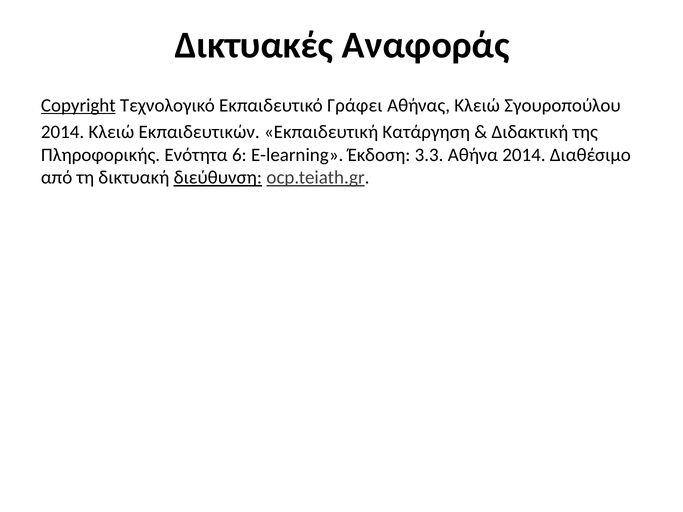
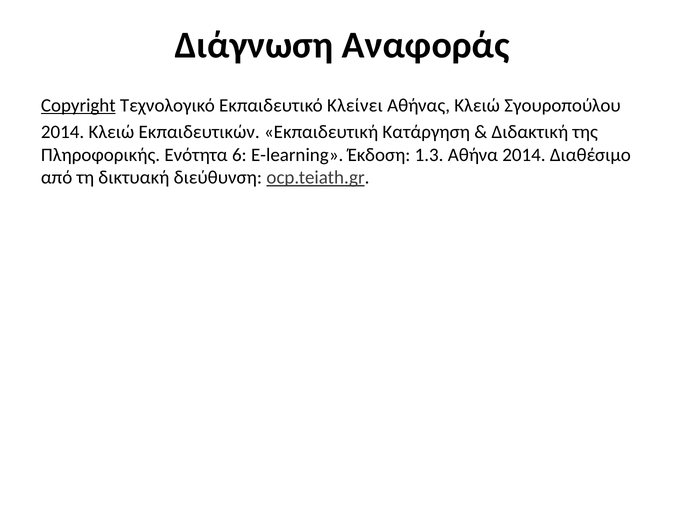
Δικτυακές: Δικτυακές -> Διάγνωση
Γράφει: Γράφει -> Κλείνει
3.3: 3.3 -> 1.3
διεύθυνση underline: present -> none
